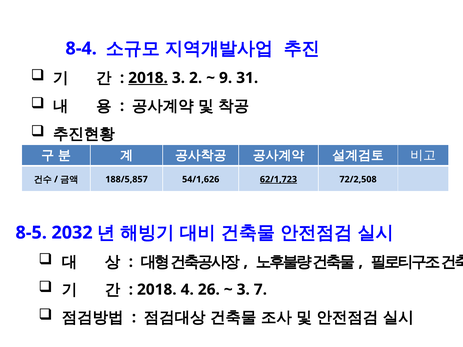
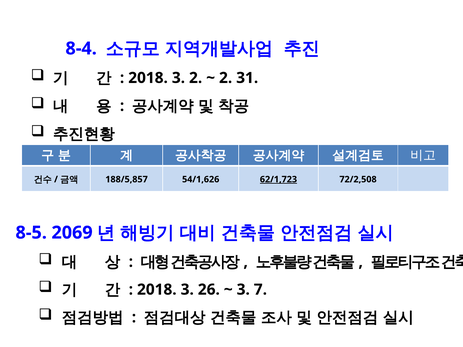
2018 at (148, 78) underline: present -> none
9 at (226, 78): 9 -> 2
2032: 2032 -> 2069
4 at (187, 290): 4 -> 3
